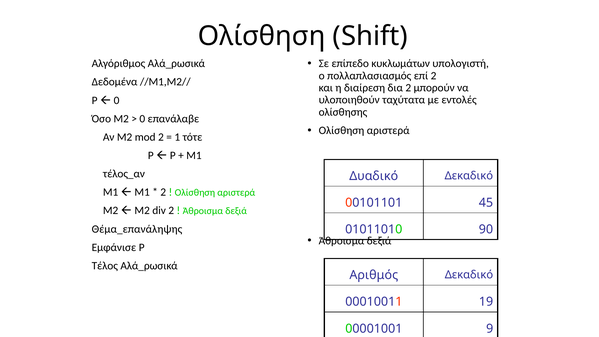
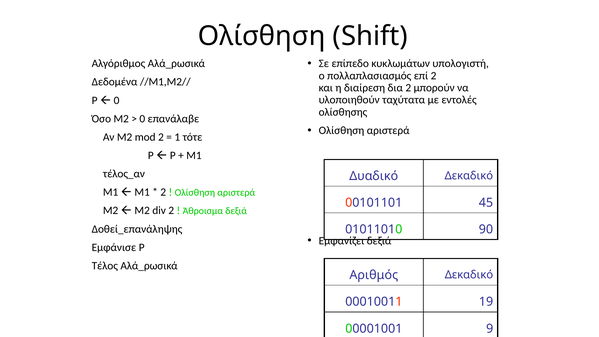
Θέμα_επανάληψης: Θέμα_επανάληψης -> Δοθεί_επανάληψης
Άθροισμα at (342, 241): Άθροισμα -> Εμφανίζει
